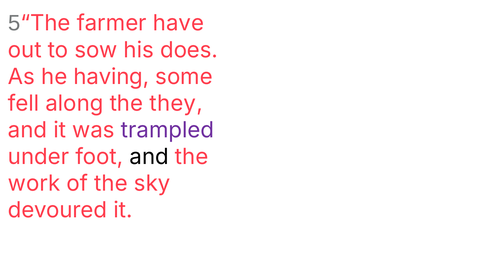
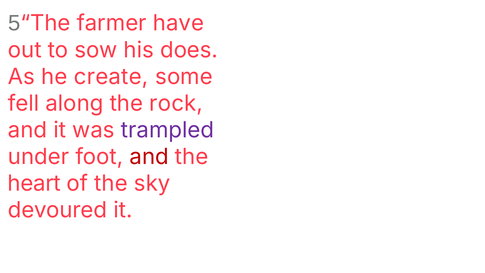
having: having -> create
they: they -> rock
and at (149, 157) colour: black -> red
work: work -> heart
